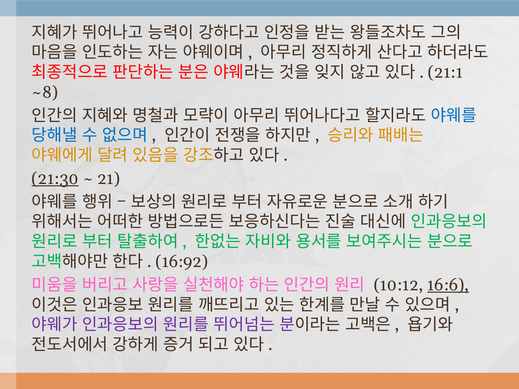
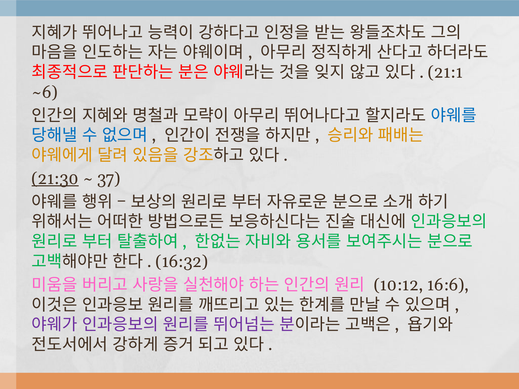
~8: ~8 -> ~6
21: 21 -> 37
16:92: 16:92 -> 16:32
16:6 underline: present -> none
